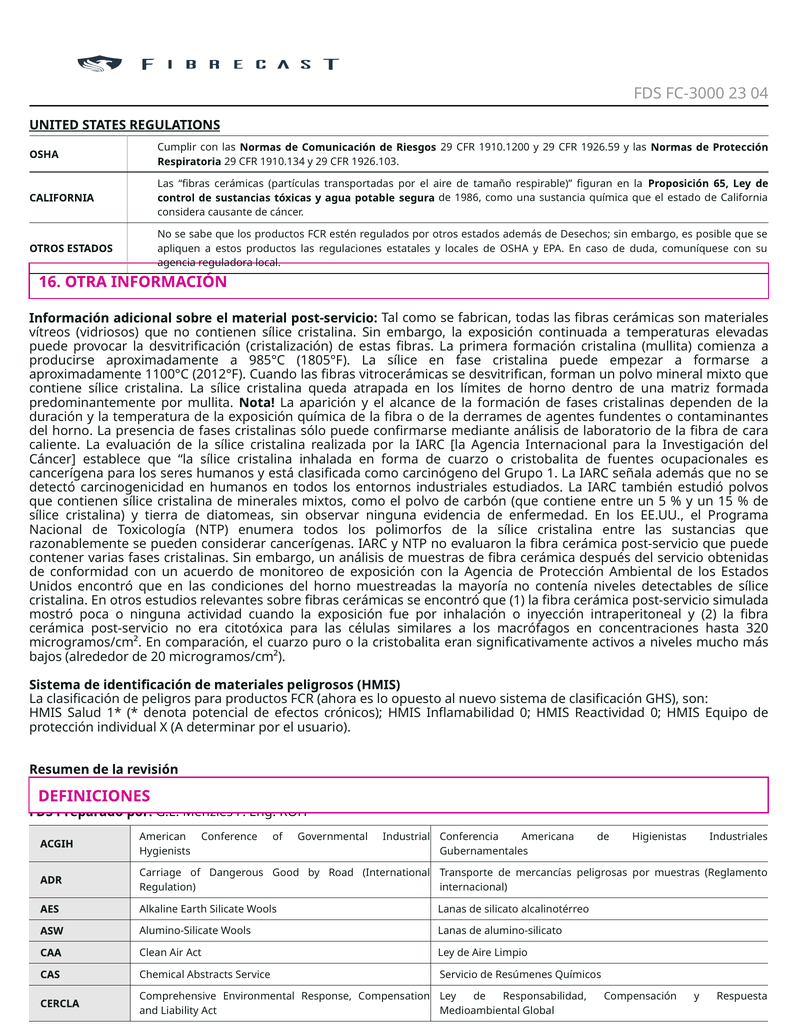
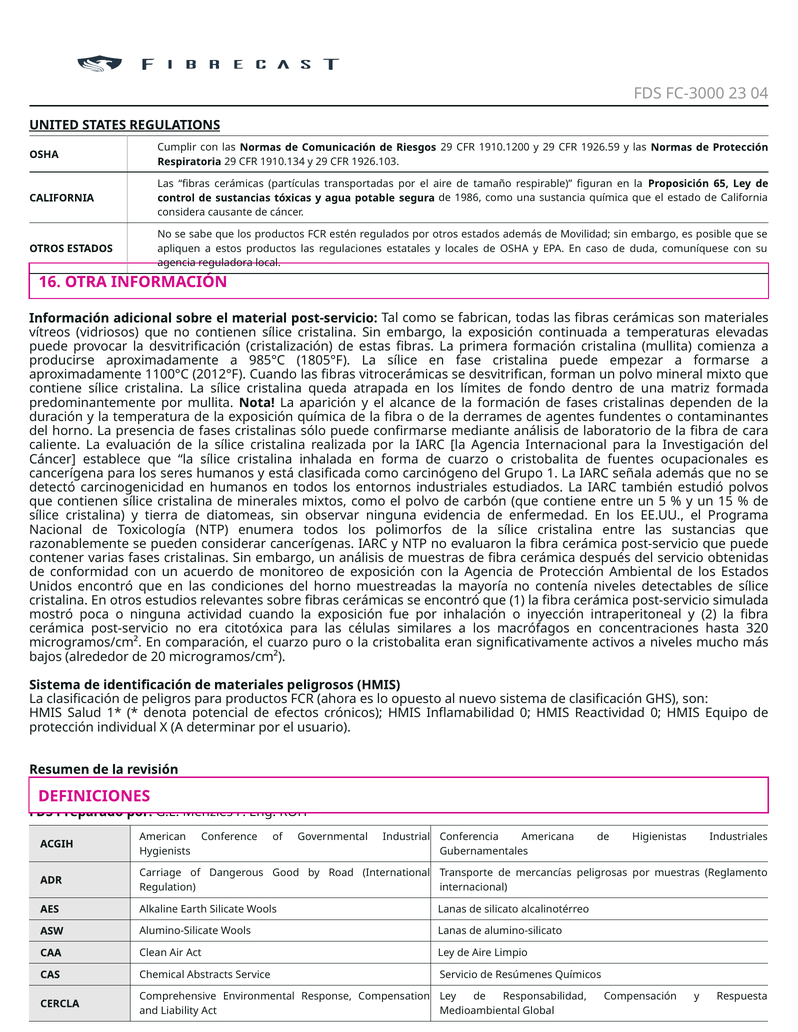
Desechos: Desechos -> Movilidad
de horno: horno -> fondo
